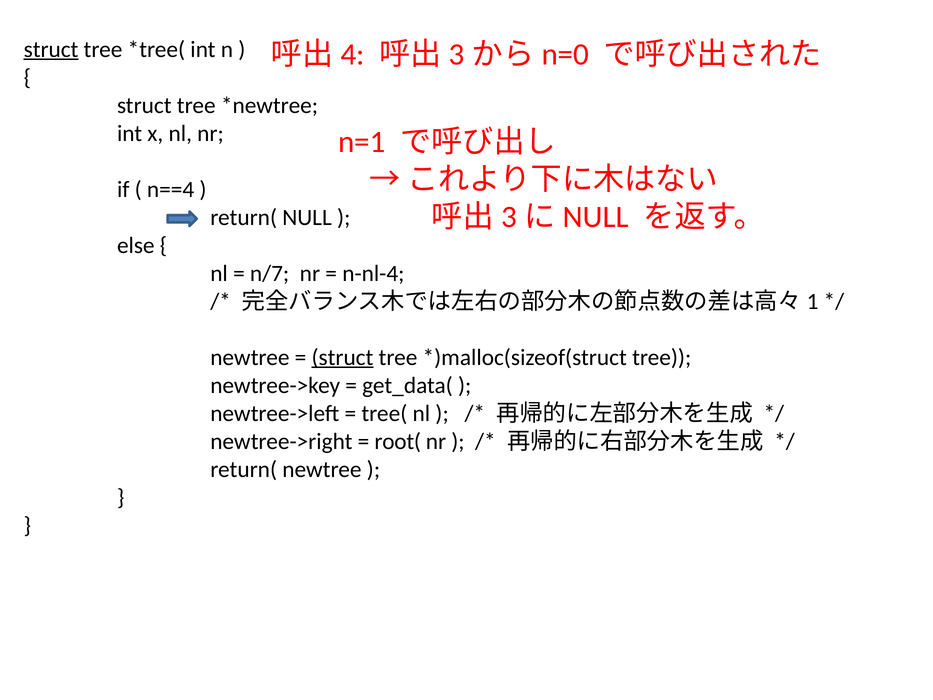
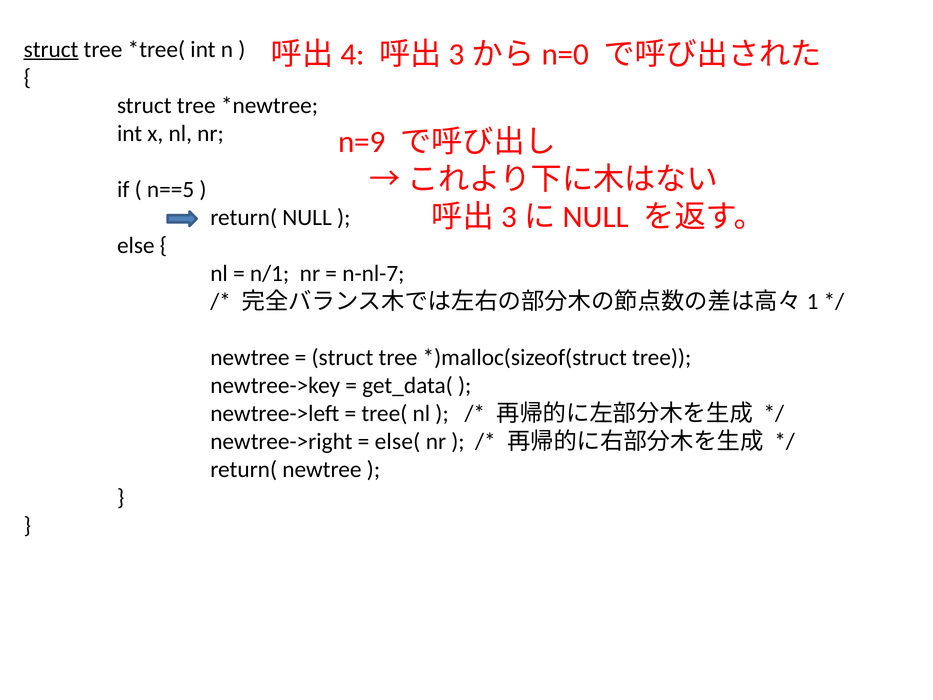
n=1: n=1 -> n=9
n==4: n==4 -> n==5
n/7: n/7 -> n/1
n-nl-4: n-nl-4 -> n-nl-7
struct at (342, 357) underline: present -> none
root(: root( -> else(
